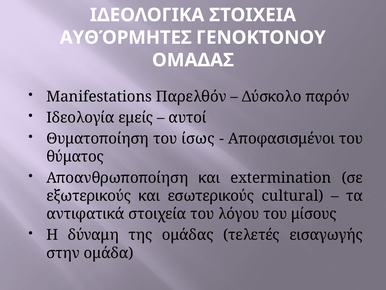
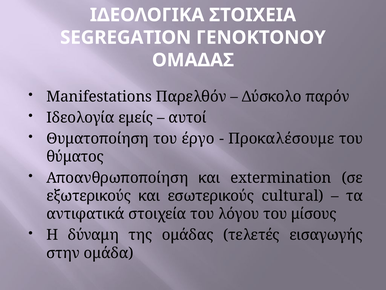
ΑΥΘΌΡΜΗΤΕΣ: ΑΥΘΌΡΜΗΤΕΣ -> SEGREGATION
ίσως: ίσως -> έργο
Αποφασισμένοι: Αποφασισμένοι -> Προκαλέσουμε
